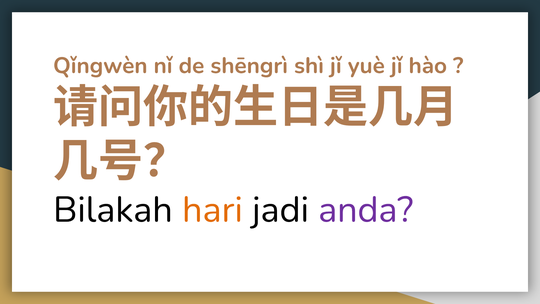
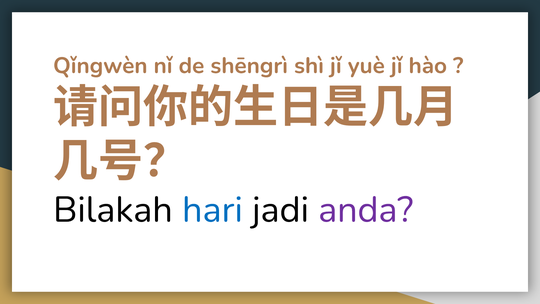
hari colour: orange -> blue
